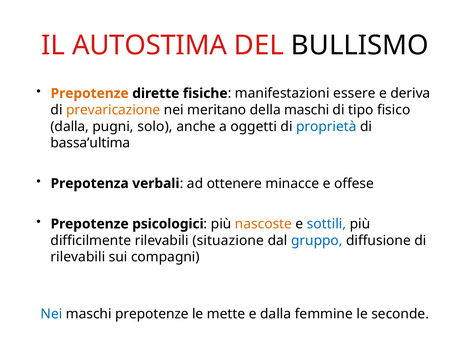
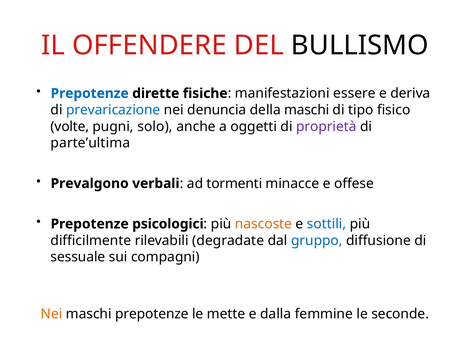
AUTOSTIMA: AUTOSTIMA -> OFFENDERE
Prepotenze at (90, 93) colour: orange -> blue
prevaricazione colour: orange -> blue
meritano: meritano -> denuncia
dalla at (70, 126): dalla -> volte
proprietà colour: blue -> purple
bassa’ultima: bassa’ultima -> parte’ultima
Prepotenza: Prepotenza -> Prevalgono
ottenere: ottenere -> tormenti
situazione: situazione -> degradate
rilevabili at (78, 257): rilevabili -> sessuale
Nei at (51, 313) colour: blue -> orange
